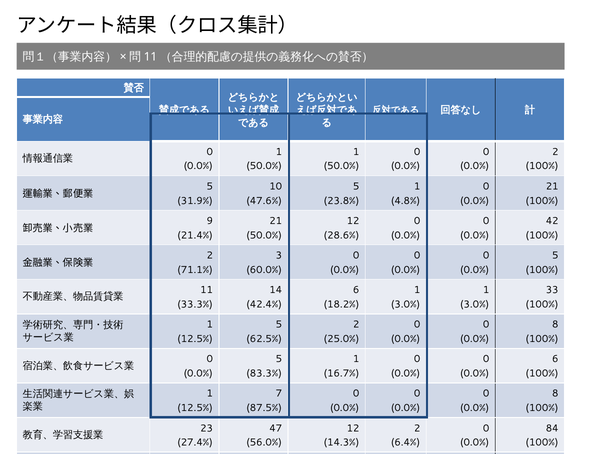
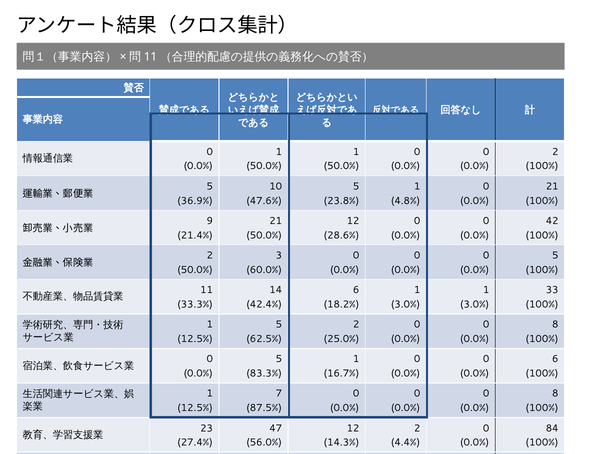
31.9%: 31.9% -> 36.9%
71.1% at (195, 270): 71.1% -> 50.0%
6.4%: 6.4% -> 4.4%
